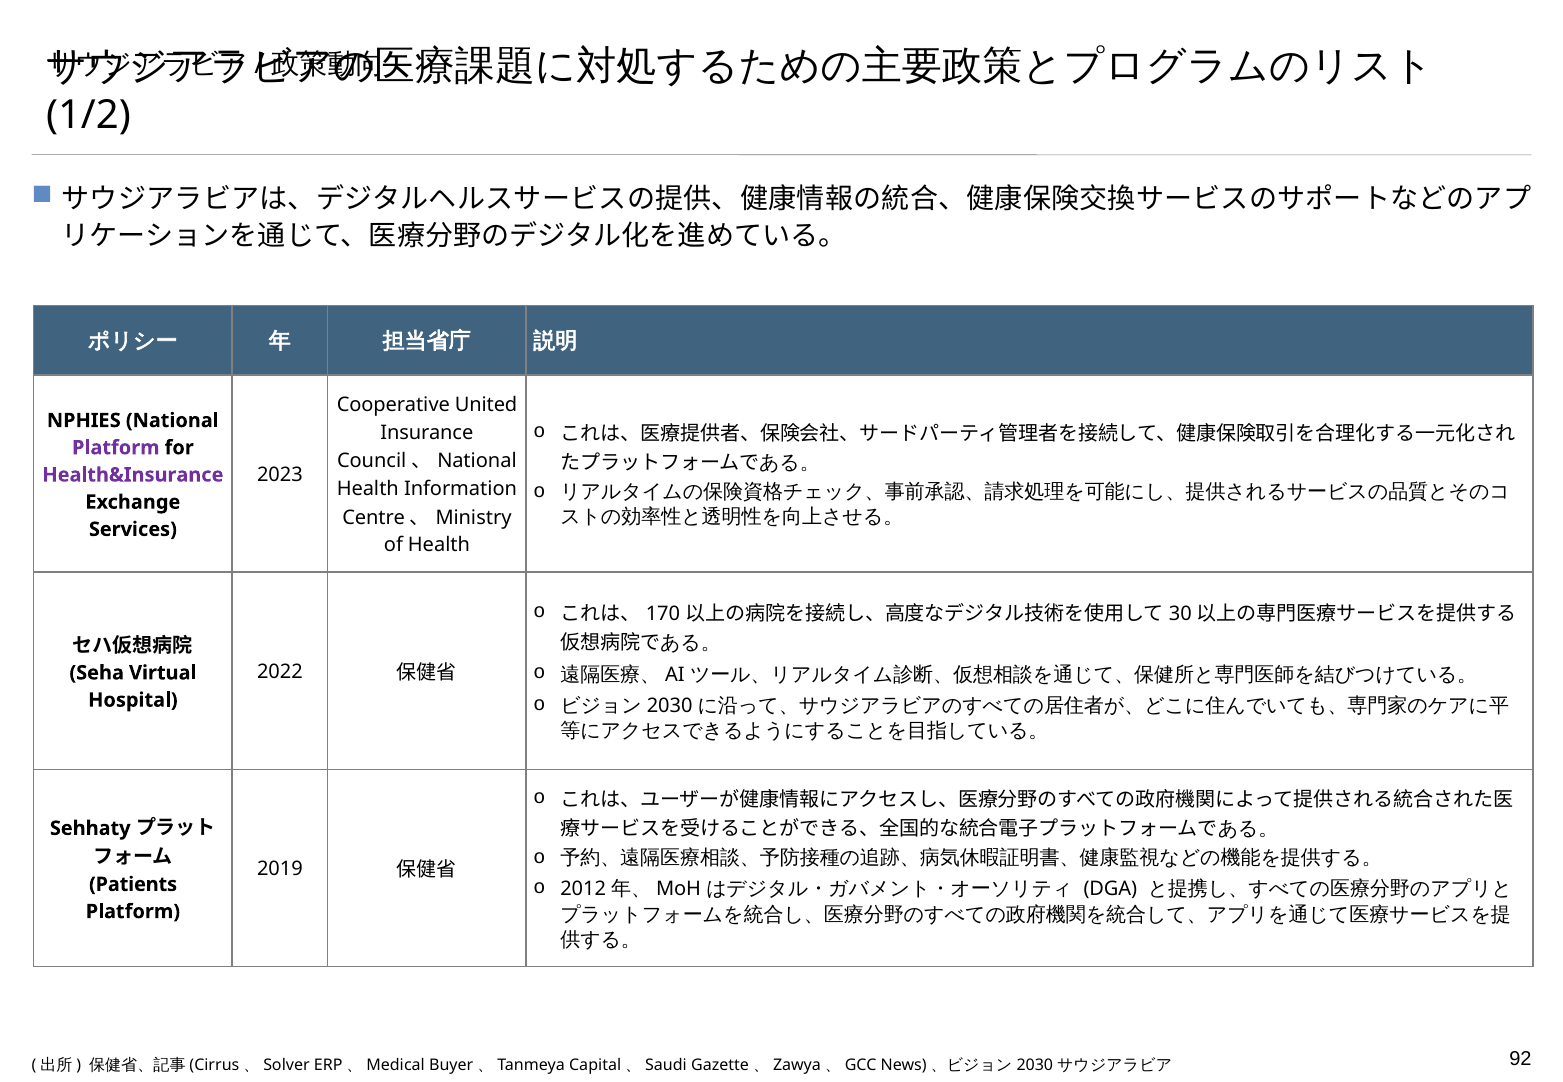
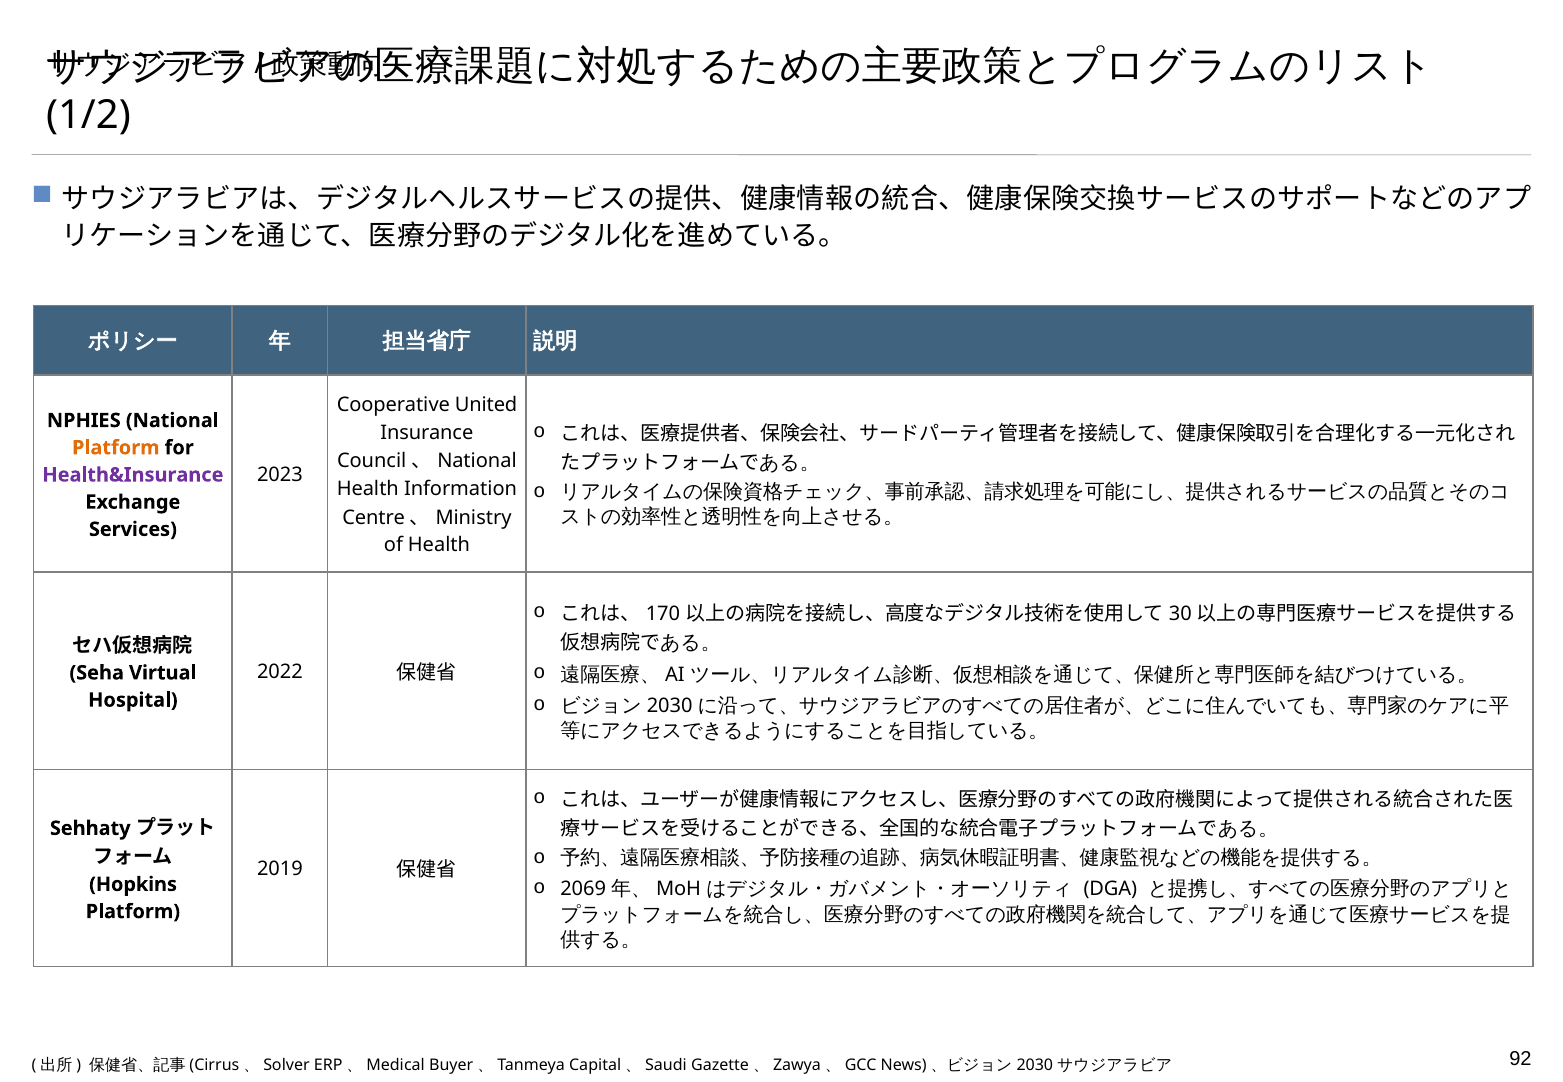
Platform at (116, 448) colour: purple -> orange
2012: 2012 -> 2069
Patients: Patients -> Hopkins
